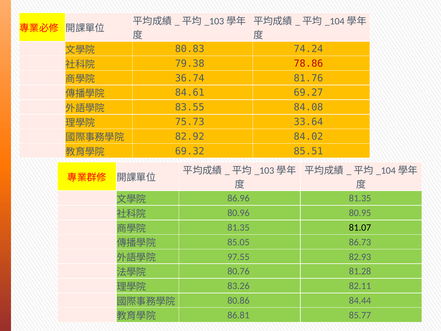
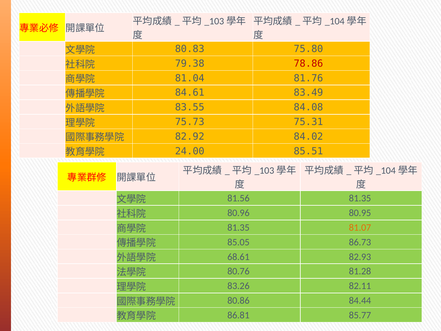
74.24: 74.24 -> 75.80
36.74: 36.74 -> 81.04
69.27: 69.27 -> 83.49
33.64: 33.64 -> 75.31
69.32: 69.32 -> 24.00
86.96: 86.96 -> 81.56
81.07 colour: black -> orange
97.55: 97.55 -> 68.61
